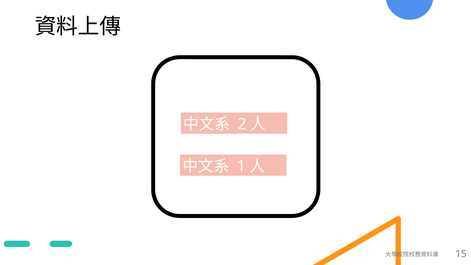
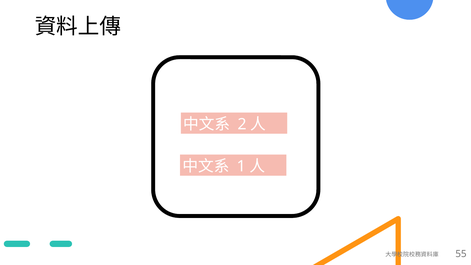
15: 15 -> 55
